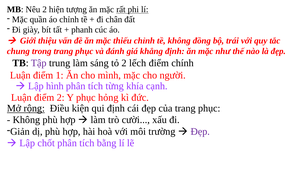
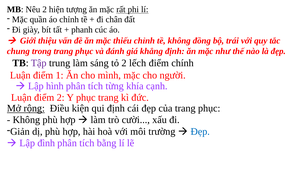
phục hỏng: hỏng -> trang
Đẹp at (200, 131) colour: purple -> blue
chốt: chốt -> đình
